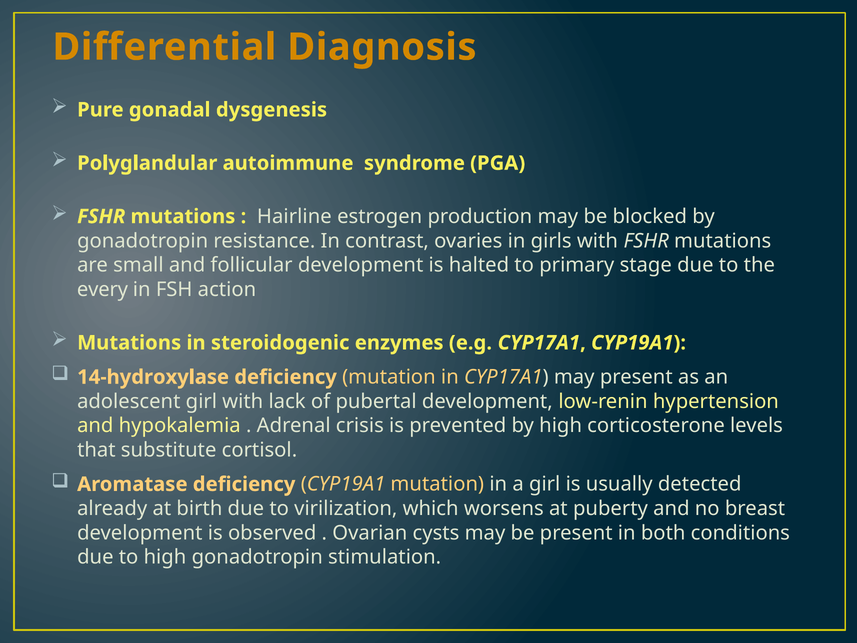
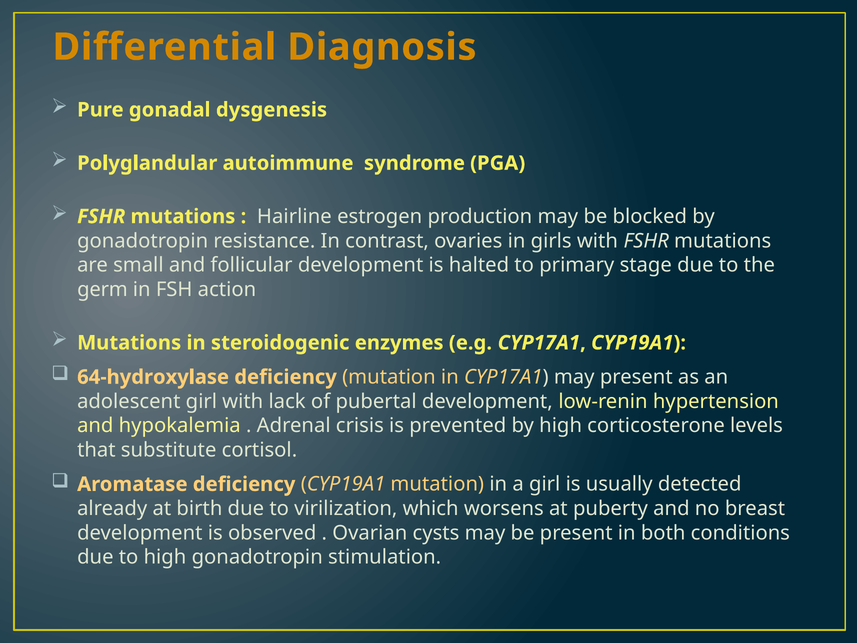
every: every -> germ
14-hydroxylase: 14-hydroxylase -> 64-hydroxylase
